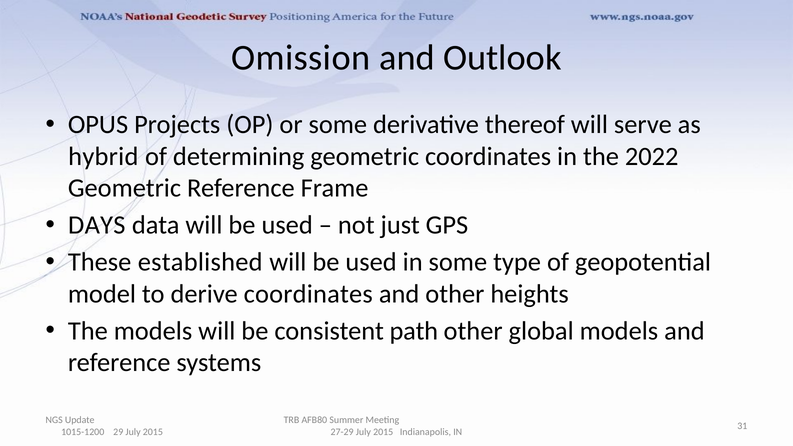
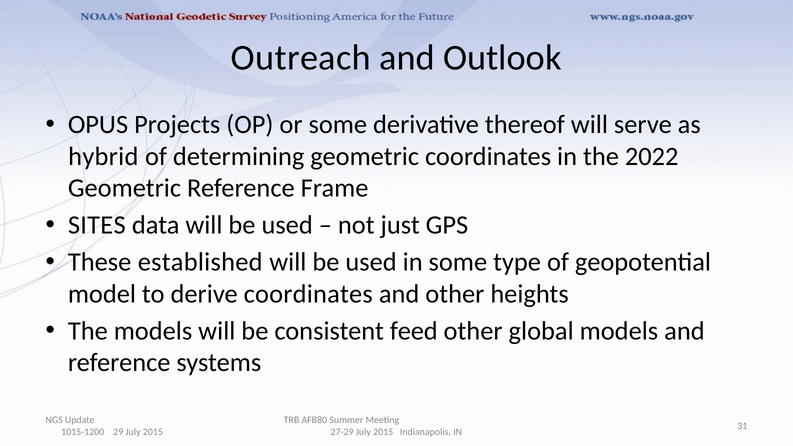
Omission: Omission -> Outreach
DAYS: DAYS -> SITES
path: path -> feed
